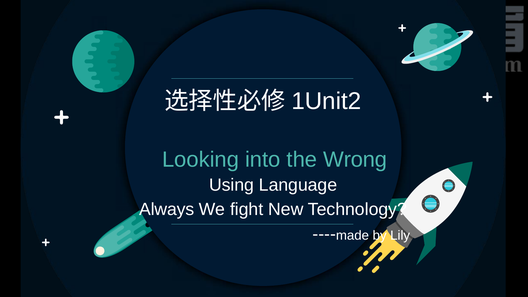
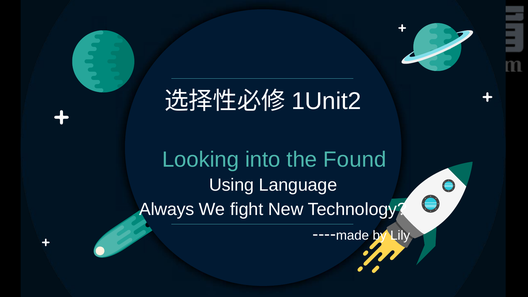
Wrong: Wrong -> Found
